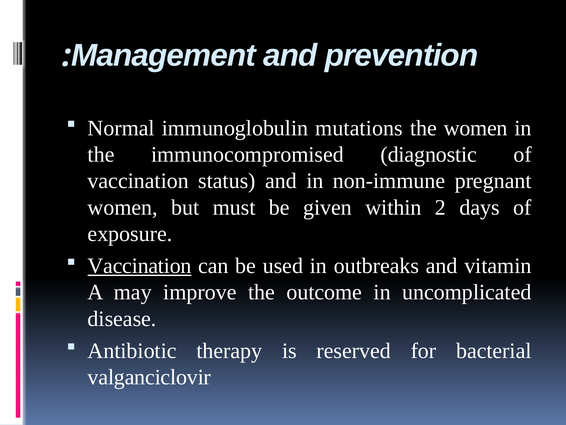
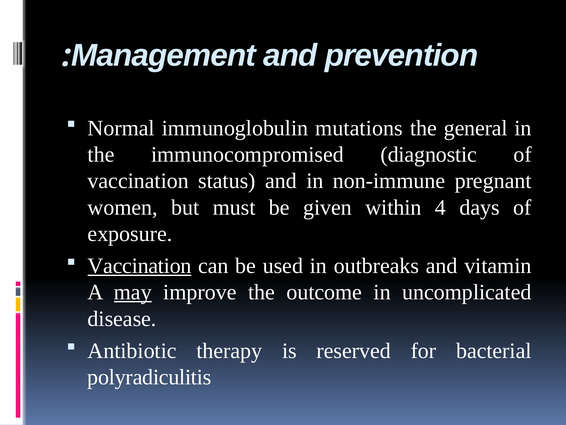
the women: women -> general
2: 2 -> 4
may underline: none -> present
valganciclovir: valganciclovir -> polyradiculitis
